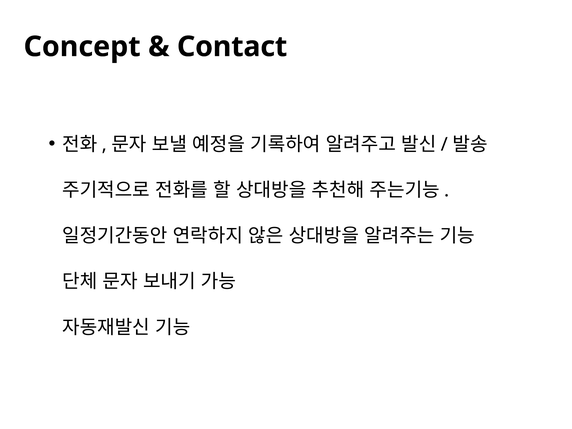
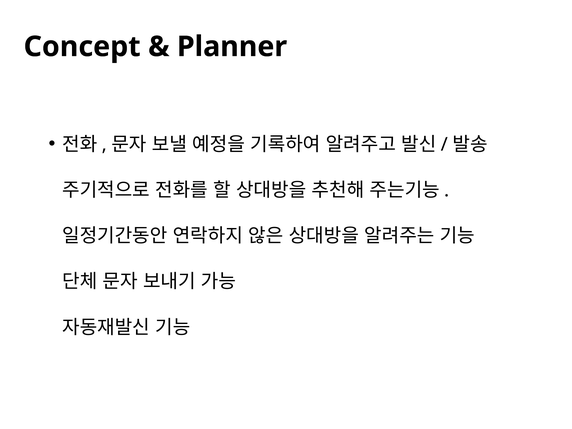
Contact: Contact -> Planner
